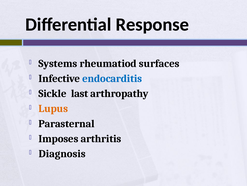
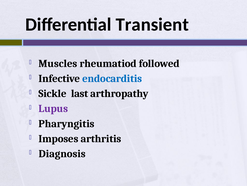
Response: Response -> Transient
Systems: Systems -> Muscles
surfaces: surfaces -> followed
Lupus colour: orange -> purple
Parasternal: Parasternal -> Pharyngitis
